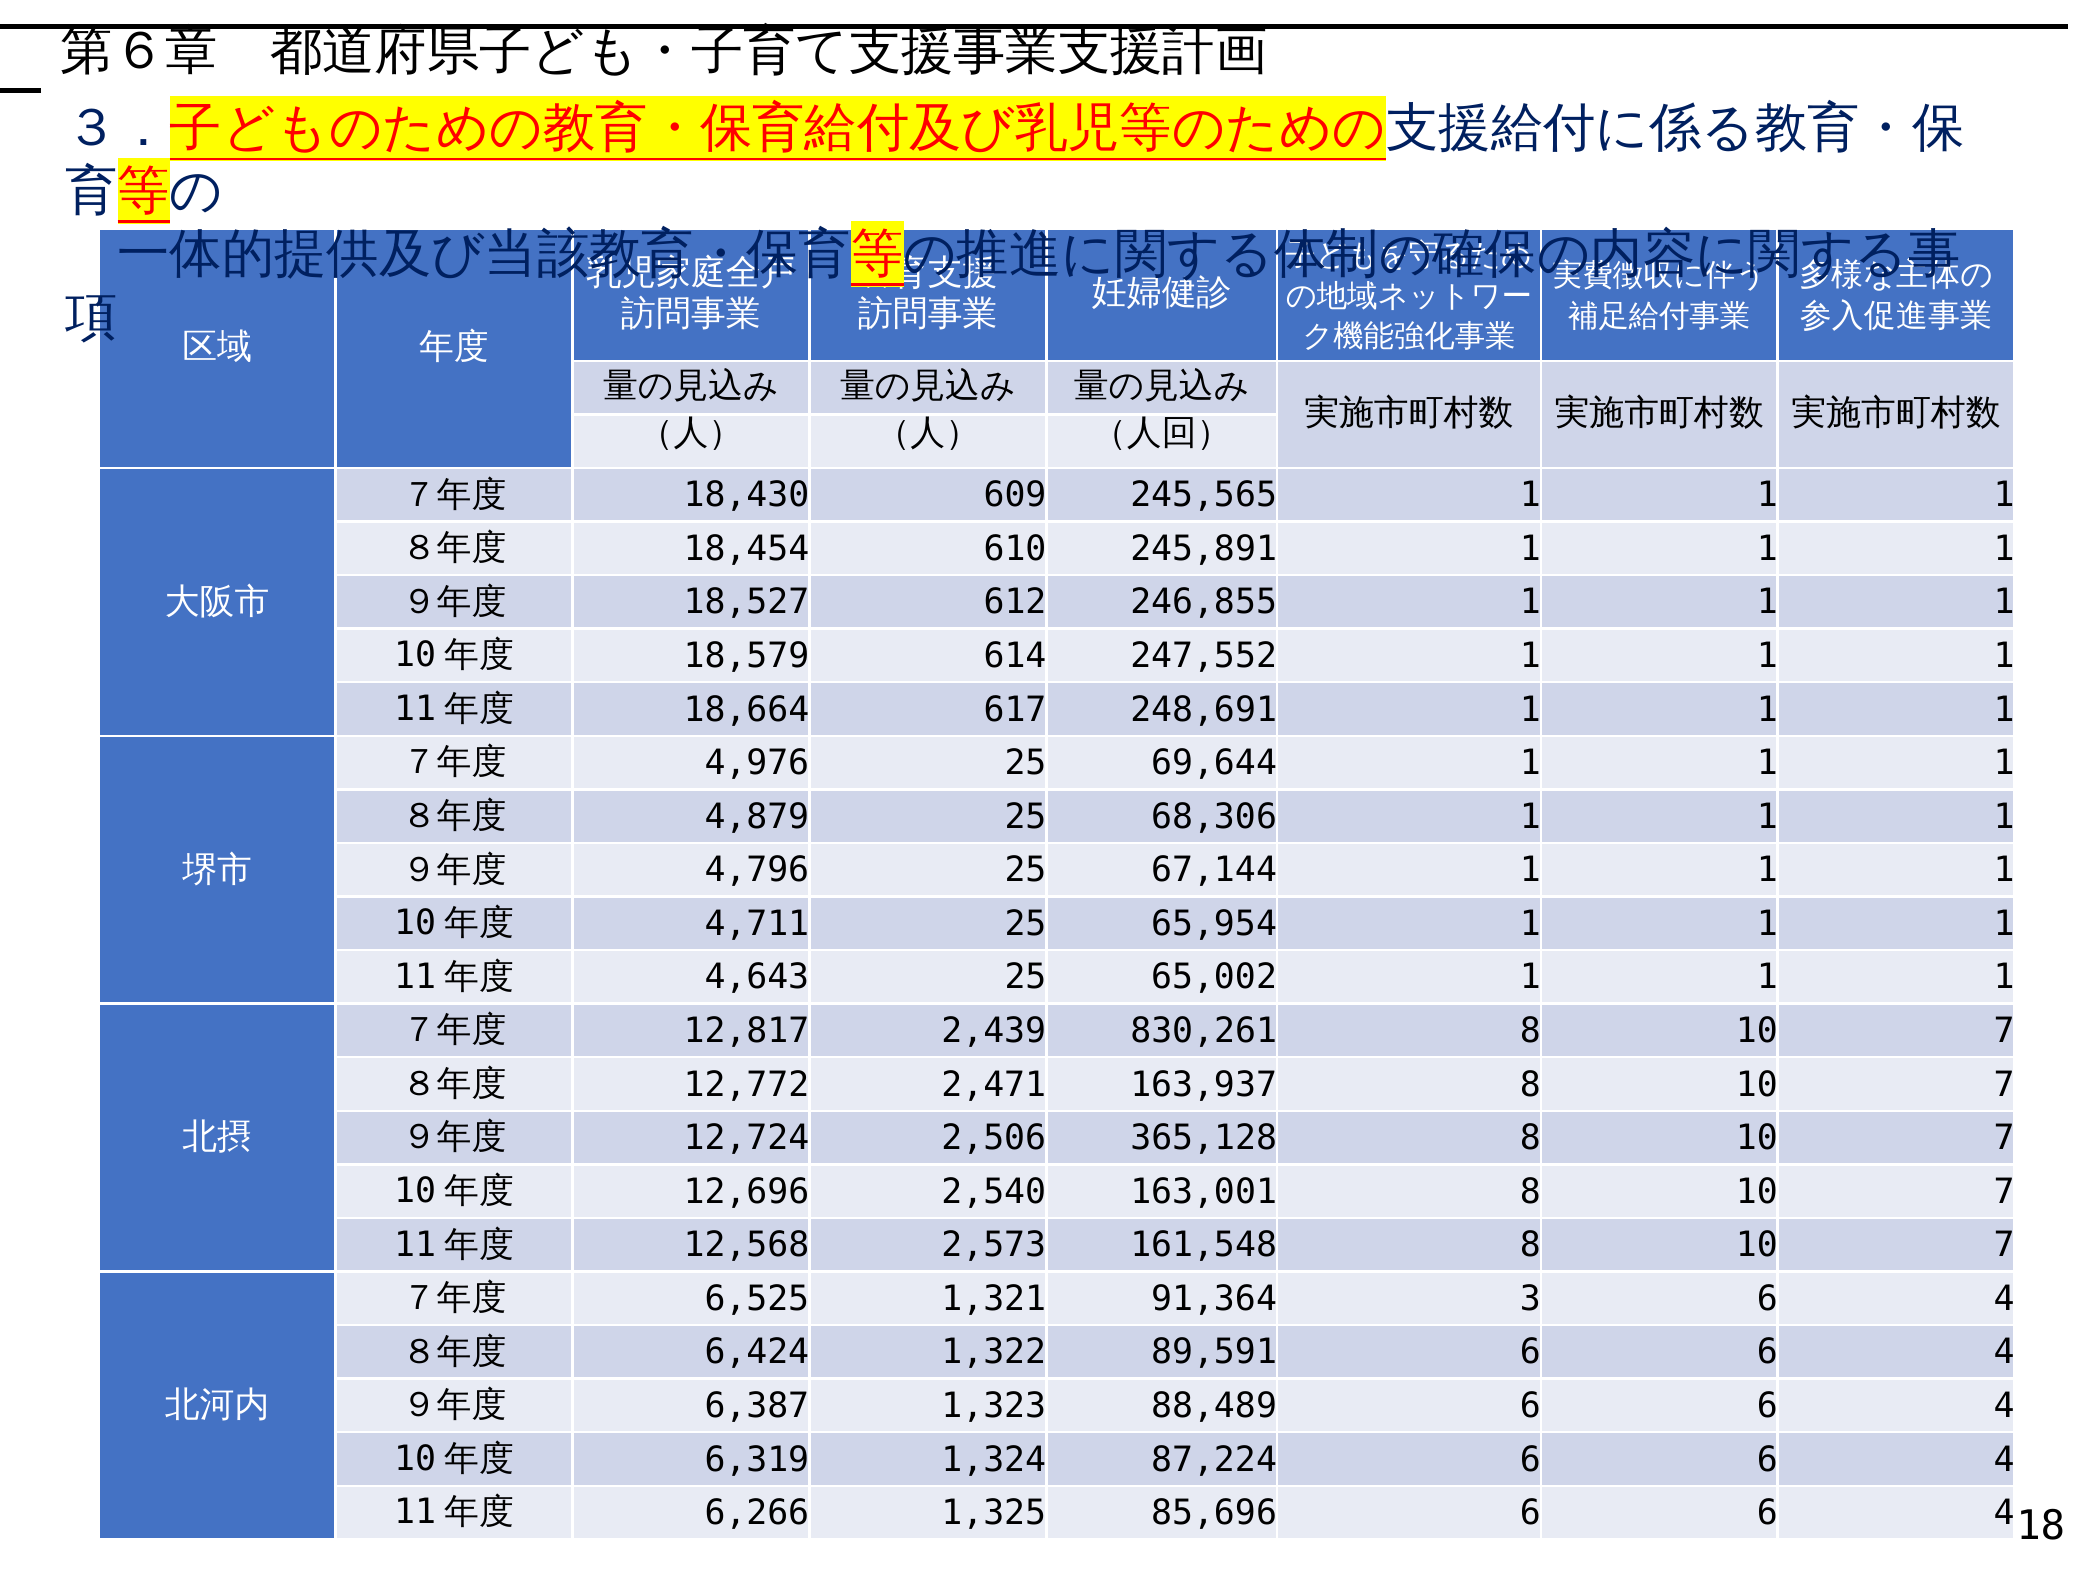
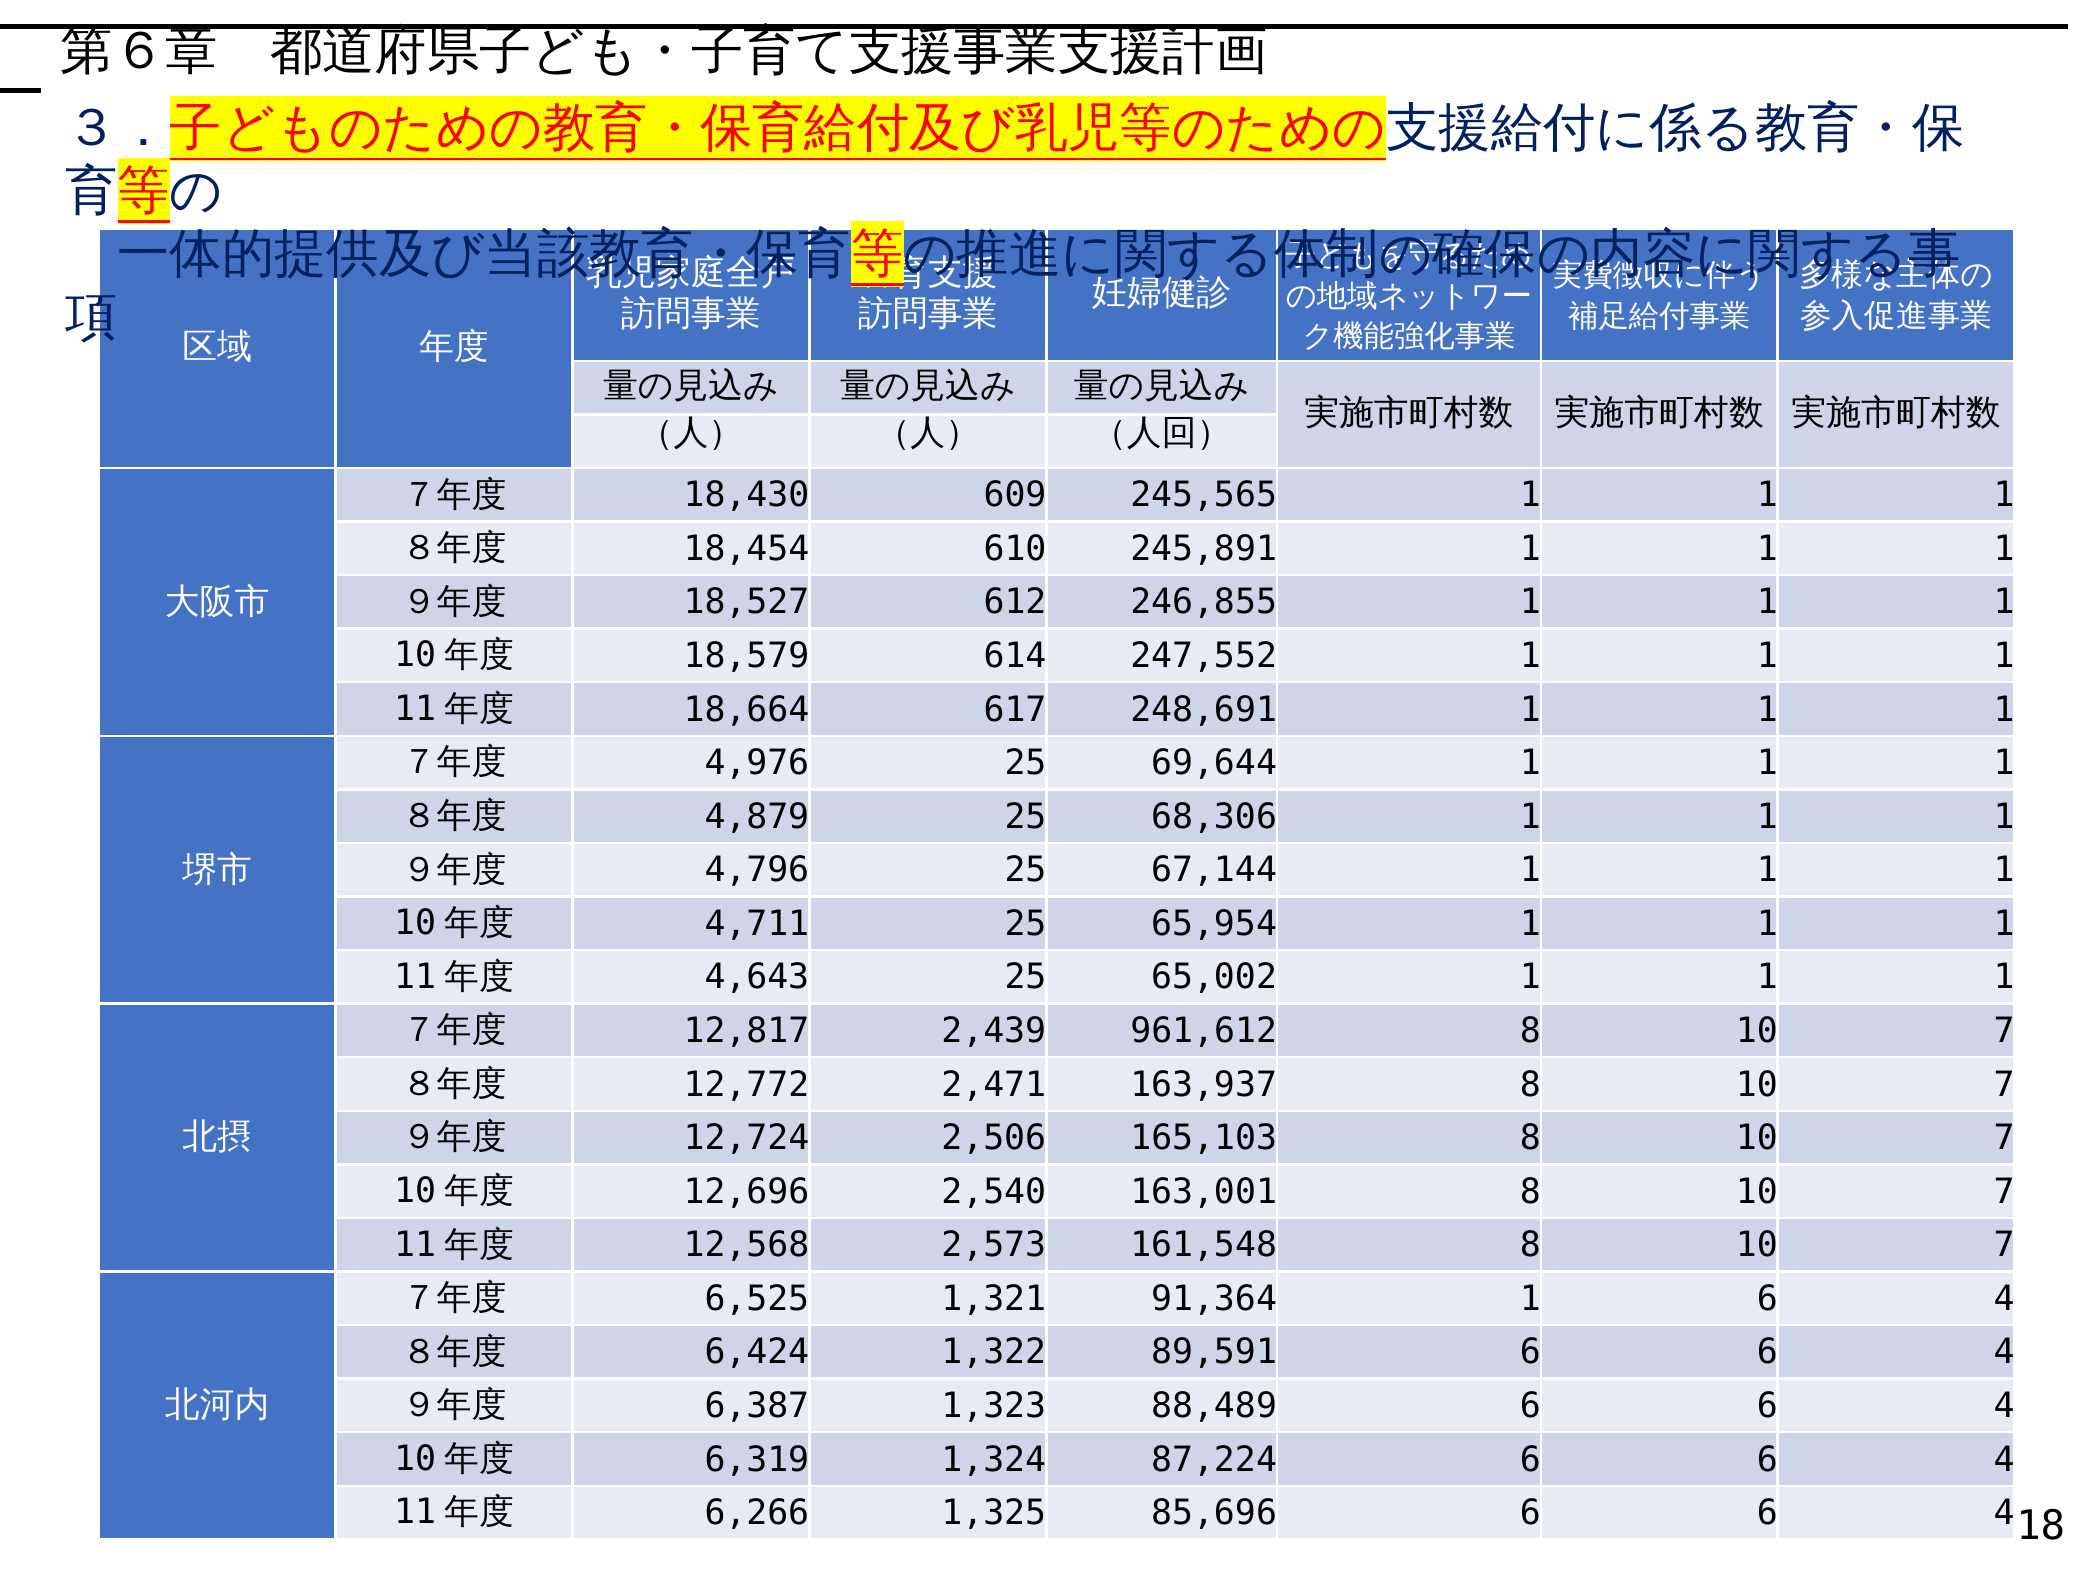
830,261: 830,261 -> 961,612
365,128: 365,128 -> 165,103
91,364 3: 3 -> 1
